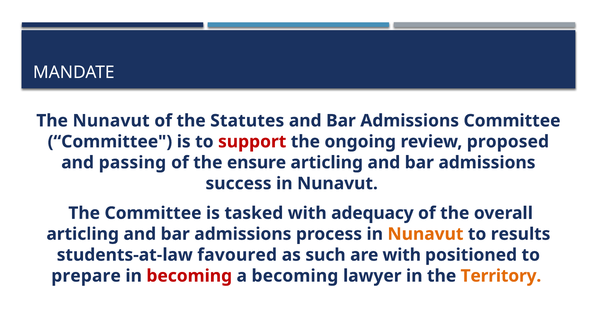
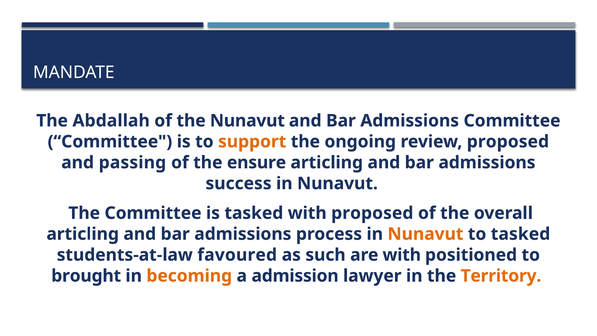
The Nunavut: Nunavut -> Abdallah
the Statutes: Statutes -> Nunavut
support colour: red -> orange
with adequacy: adequacy -> proposed
to results: results -> tasked
prepare: prepare -> brought
becoming at (189, 276) colour: red -> orange
a becoming: becoming -> admission
